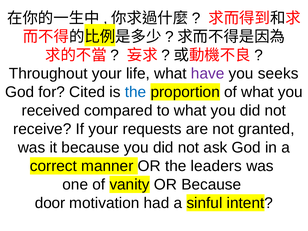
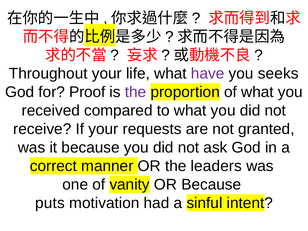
Cited: Cited -> Proof
the at (135, 92) colour: blue -> purple
door: door -> puts
